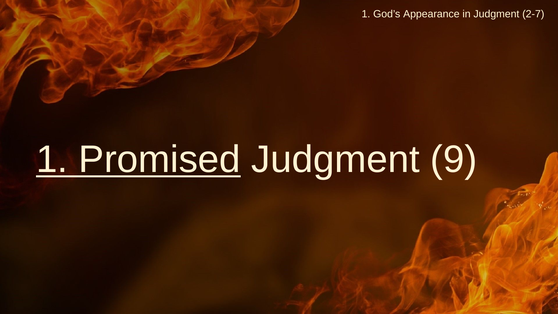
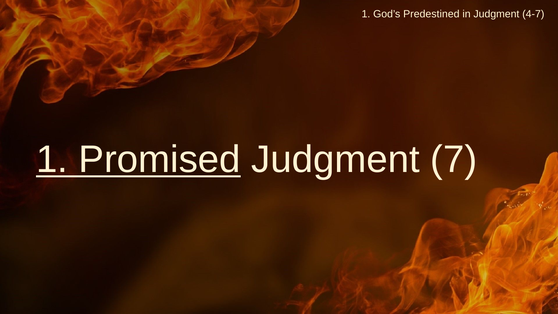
Appearance: Appearance -> Predestined
2-7: 2-7 -> 4-7
9: 9 -> 7
